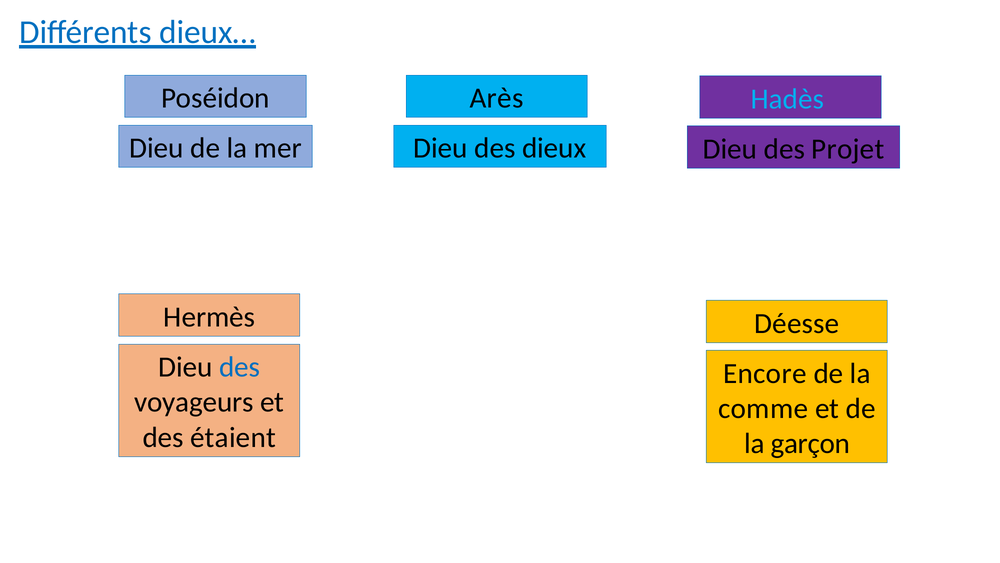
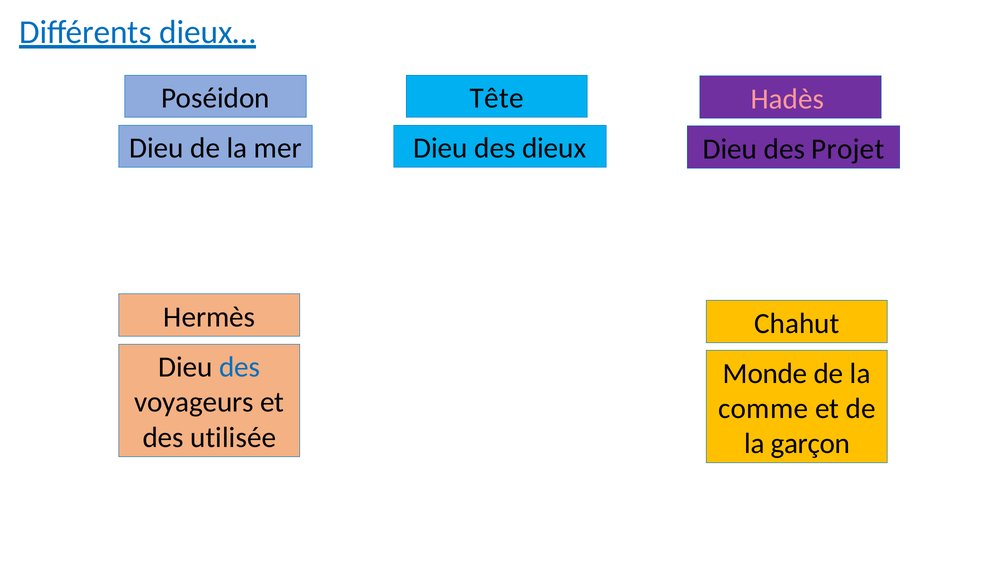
Arès: Arès -> Tête
Hadès colour: light blue -> pink
Déesse: Déesse -> Chahut
Encore: Encore -> Monde
étaient: étaient -> utilisée
